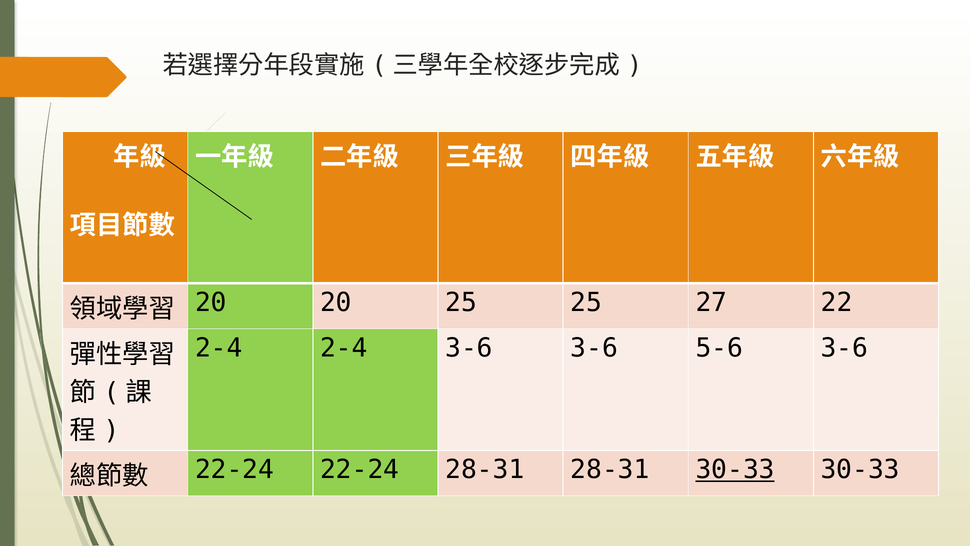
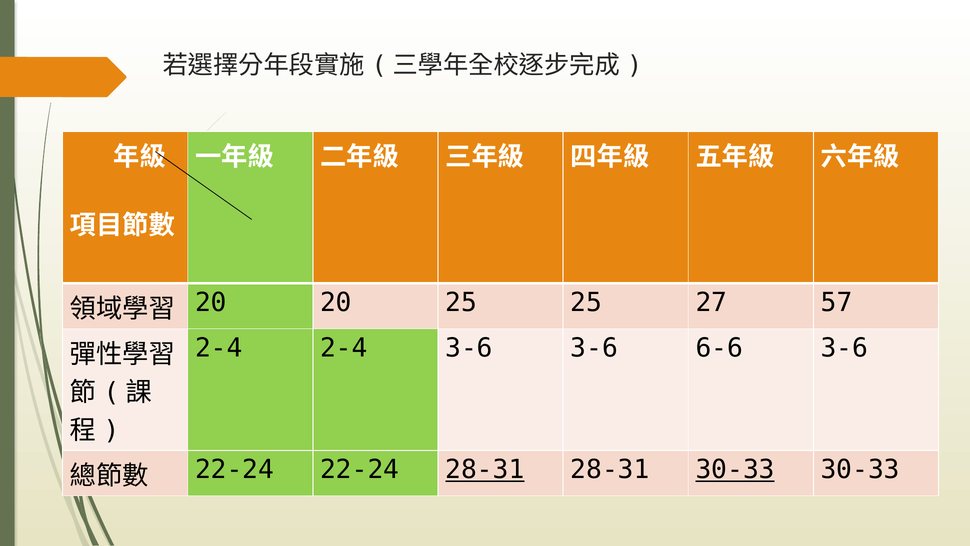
22: 22 -> 57
5-6: 5-6 -> 6-6
28-31 at (485, 469) underline: none -> present
